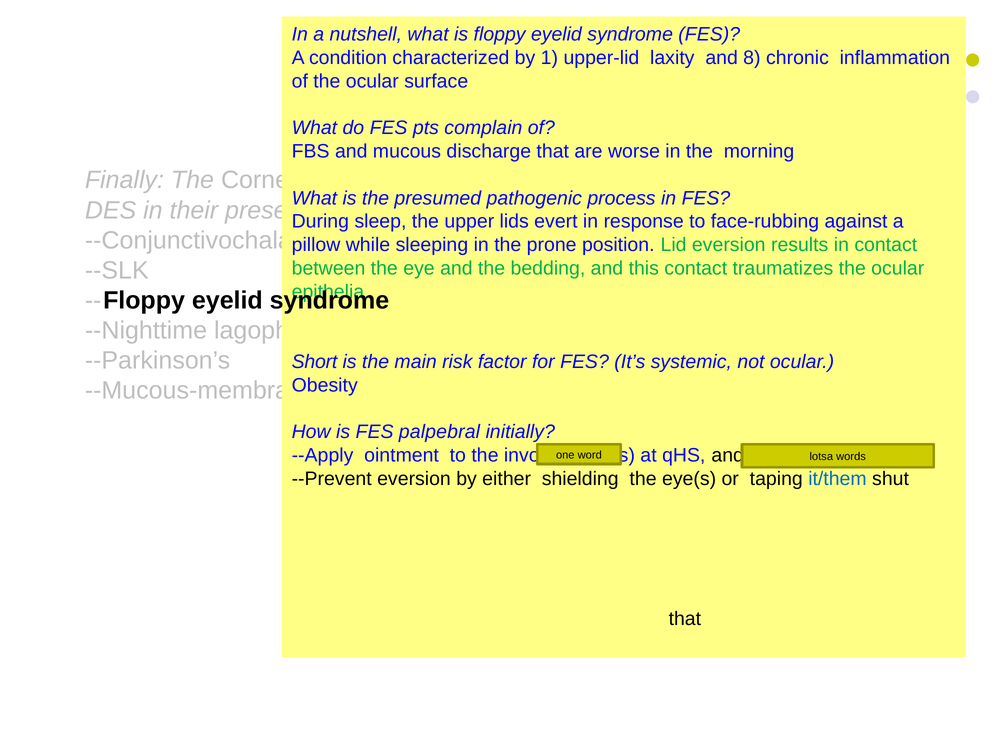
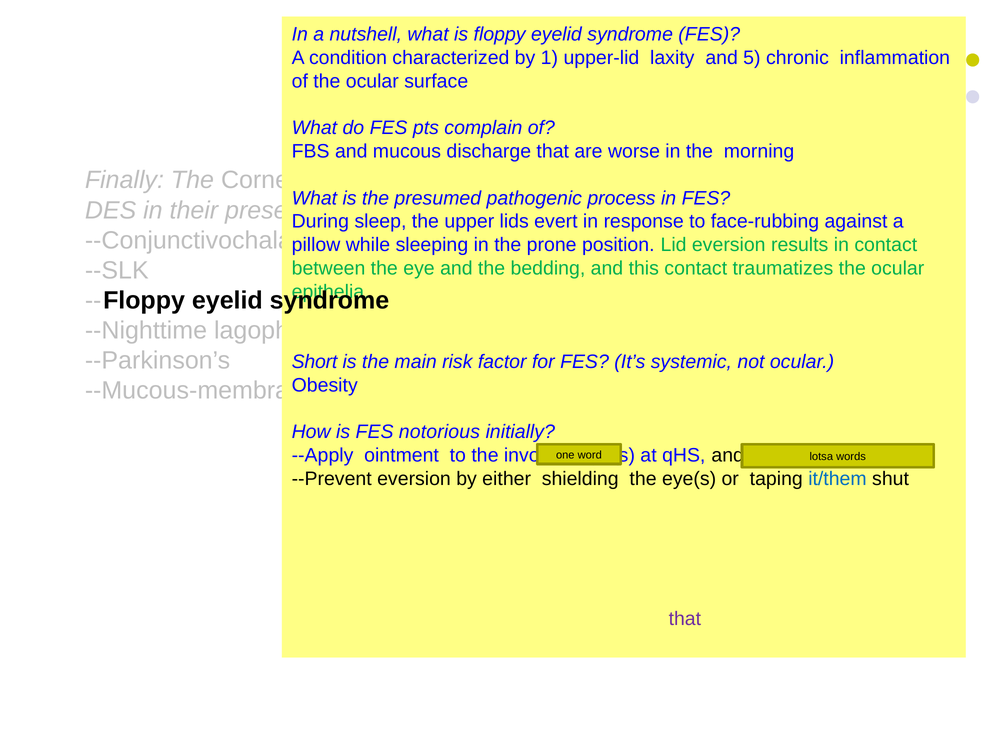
8: 8 -> 5
palpebral: palpebral -> notorious
that at (685, 619) colour: black -> purple
